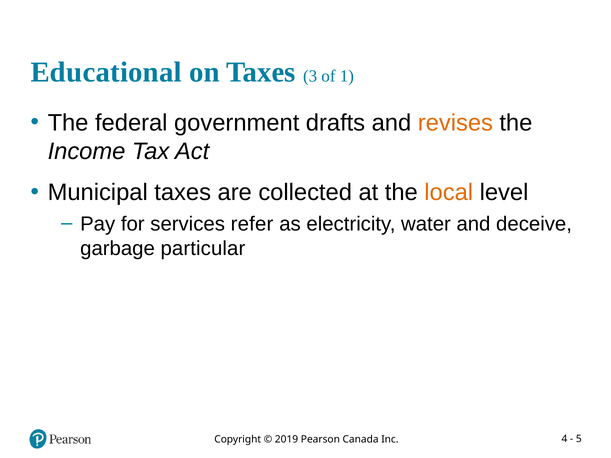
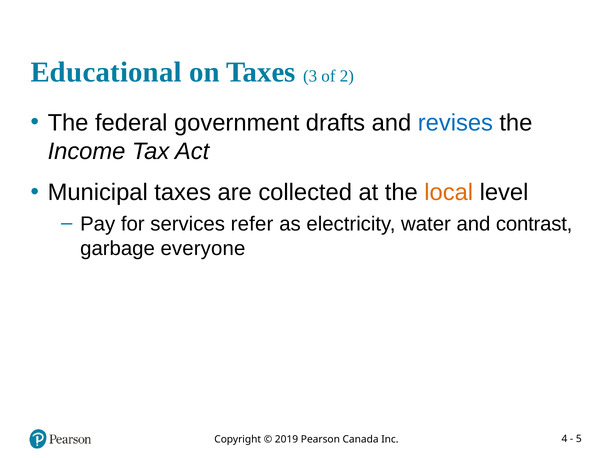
1: 1 -> 2
revises colour: orange -> blue
deceive: deceive -> contrast
particular: particular -> everyone
